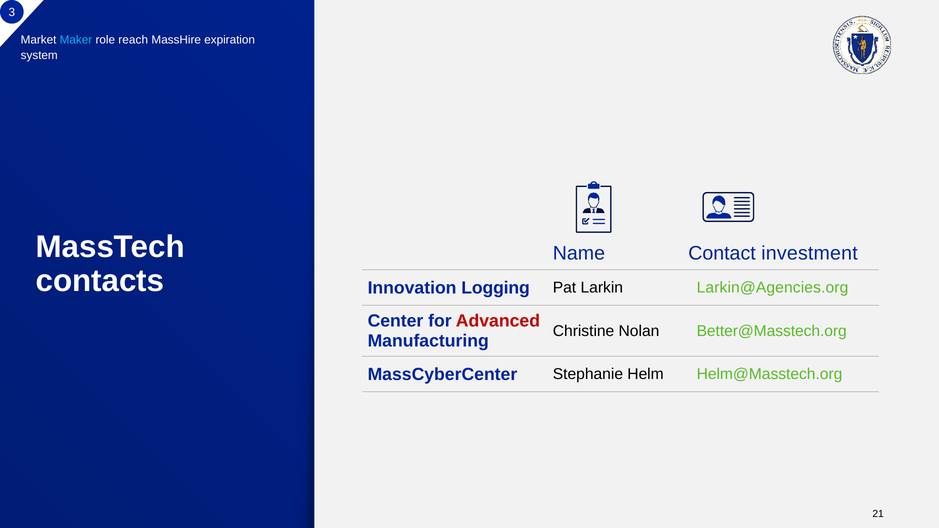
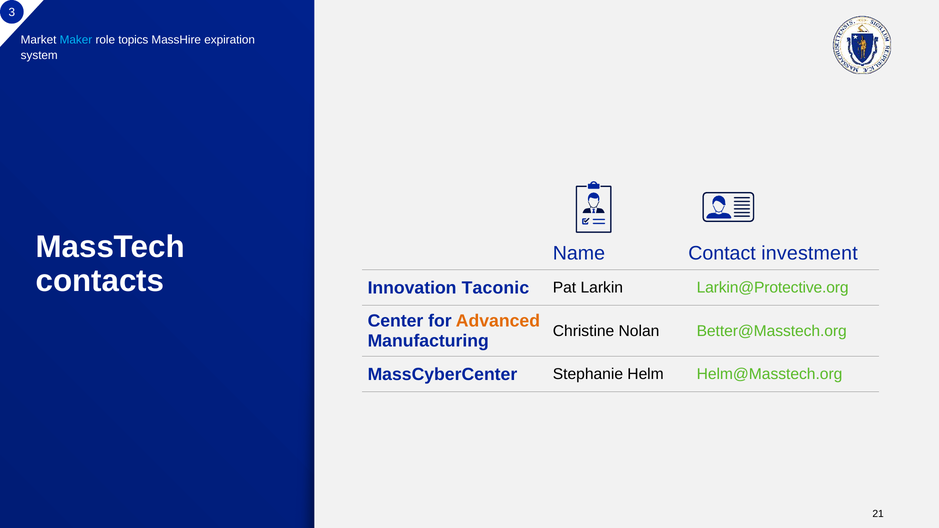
reach: reach -> topics
Logging: Logging -> Taconic
Larkin@Agencies.org: Larkin@Agencies.org -> Larkin@Protective.org
Advanced colour: red -> orange
